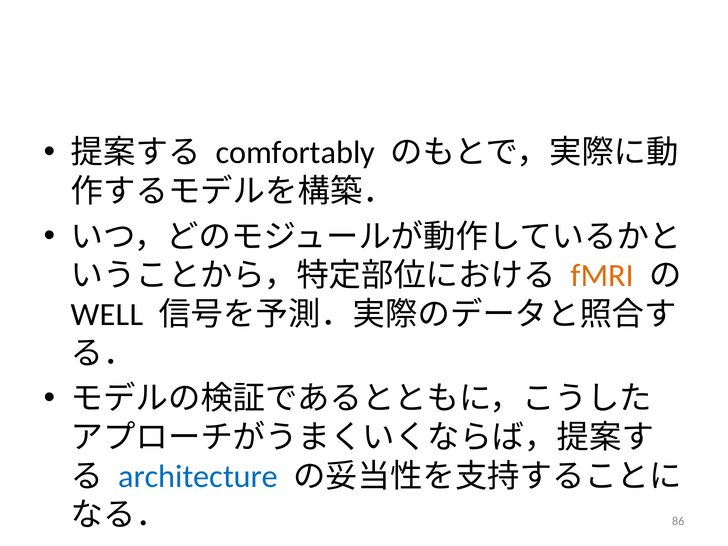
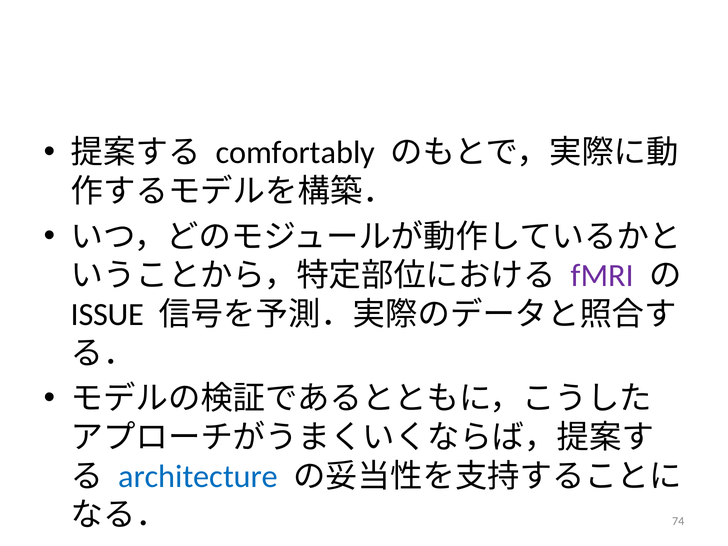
fMRI colour: orange -> purple
WELL: WELL -> ISSUE
86: 86 -> 74
